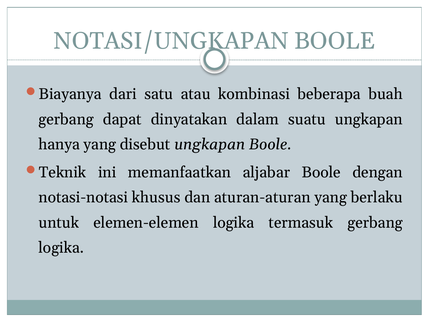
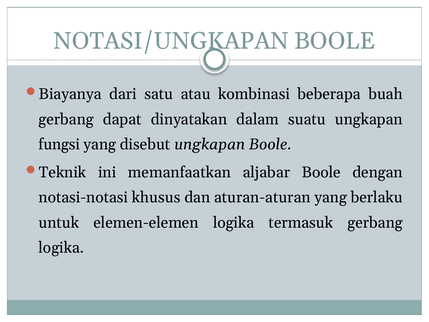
hanya: hanya -> fungsi
